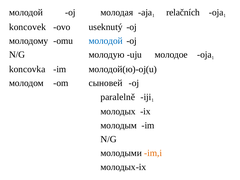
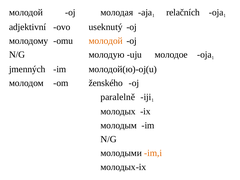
koncovek: koncovek -> adjektivní
молодой at (106, 41) colour: blue -> orange
koncovka: koncovka -> jmenných
сыновей: сыновей -> ženského
